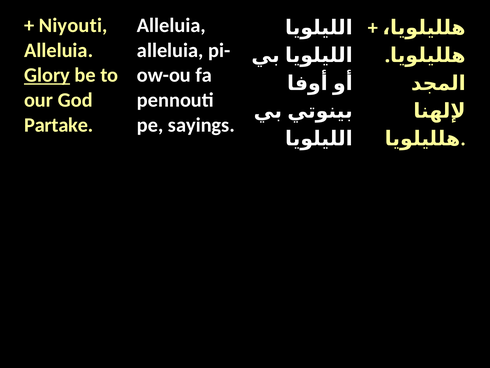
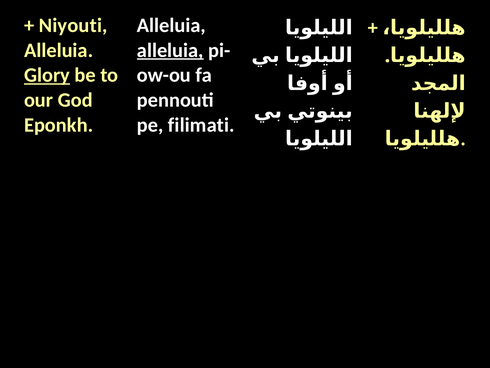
alleluia at (170, 50) underline: none -> present
Partake: Partake -> Eponkh
sayings: sayings -> filimati
